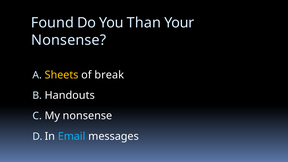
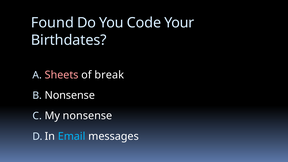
Than: Than -> Code
Nonsense at (69, 40): Nonsense -> Birthdates
Sheets colour: yellow -> pink
Handouts at (70, 95): Handouts -> Nonsense
